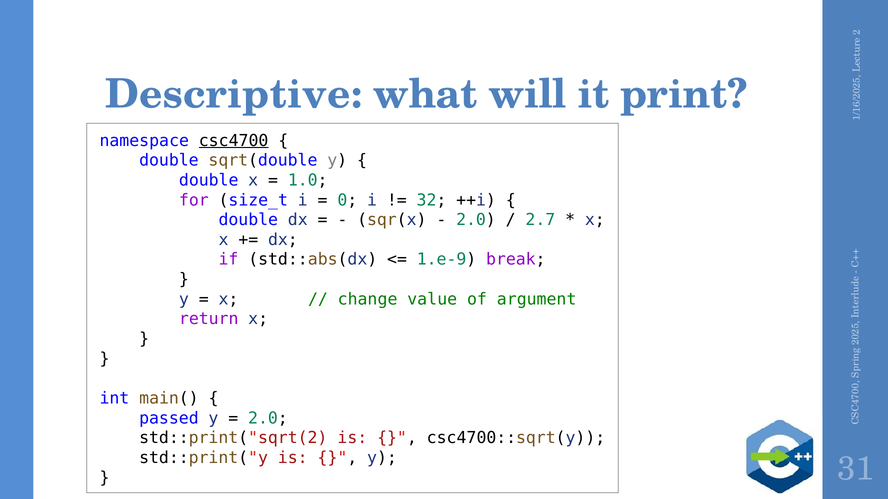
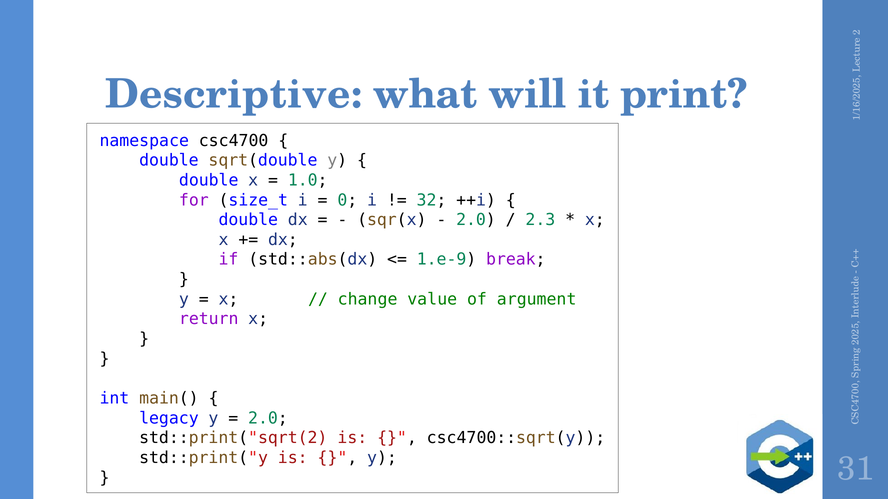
csc4700 underline: present -> none
2.7: 2.7 -> 2.3
passed: passed -> legacy
